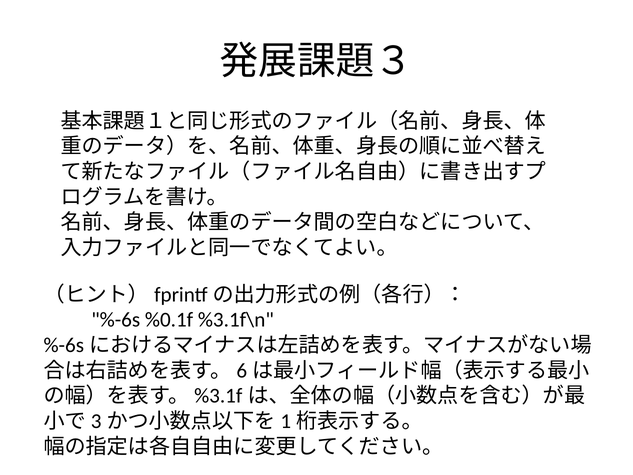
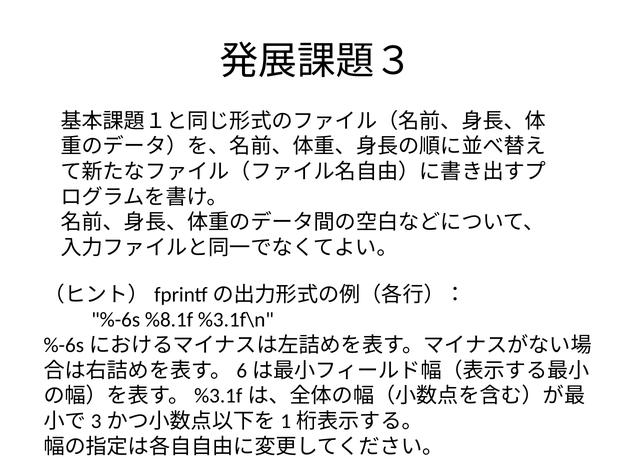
%0.1f: %0.1f -> %8.1f
